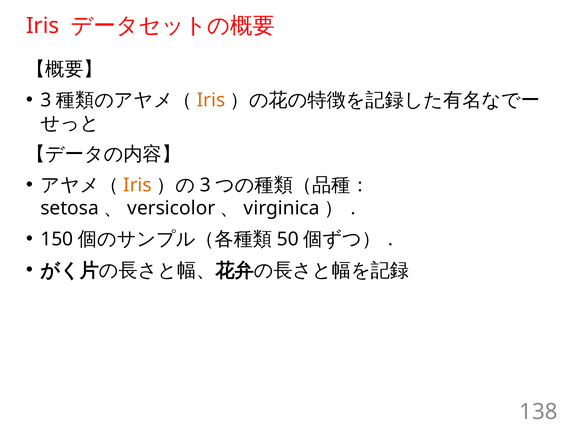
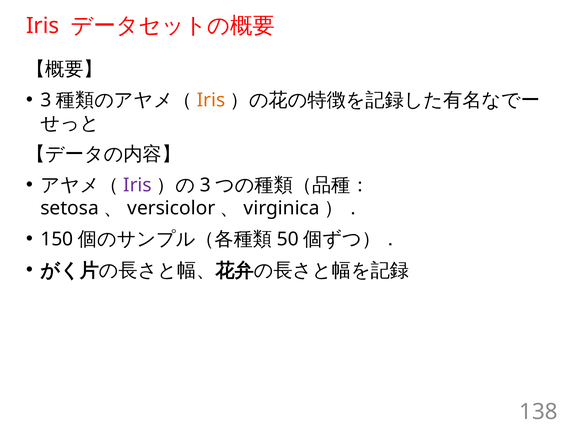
Iris at (137, 185) colour: orange -> purple
